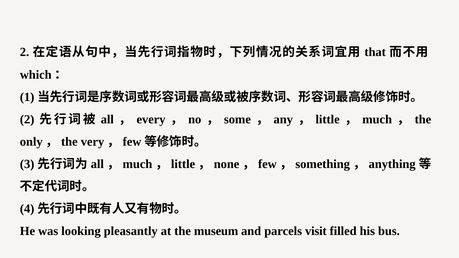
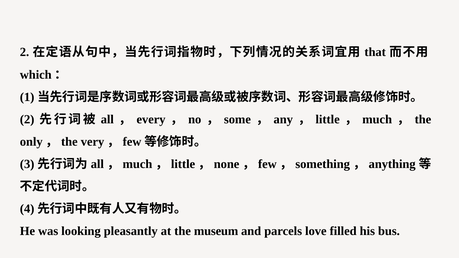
visit: visit -> love
